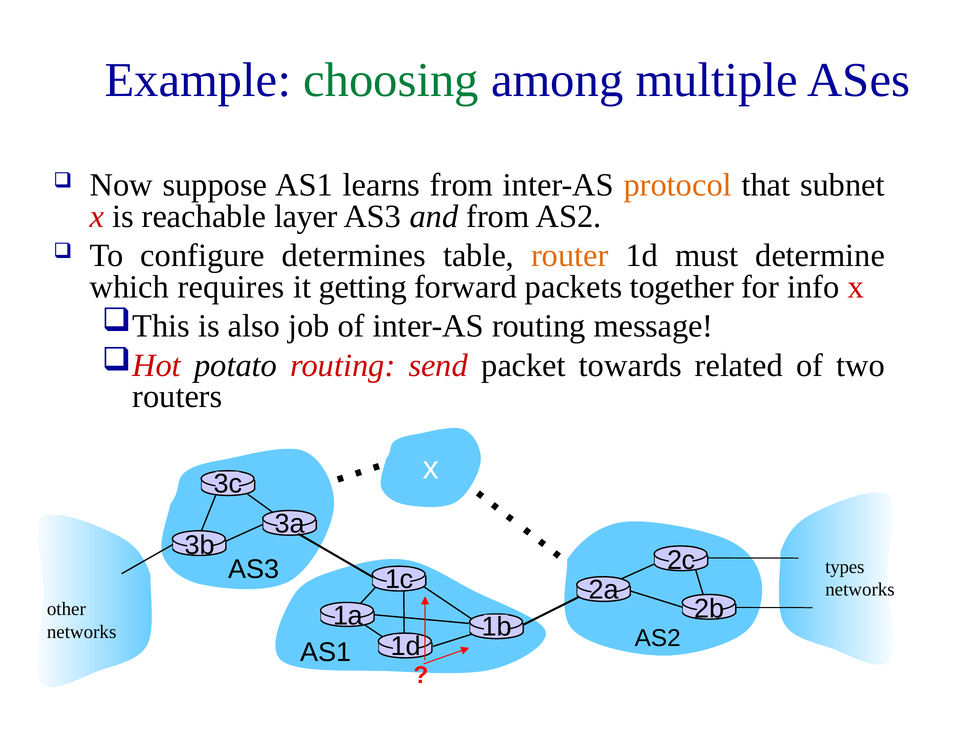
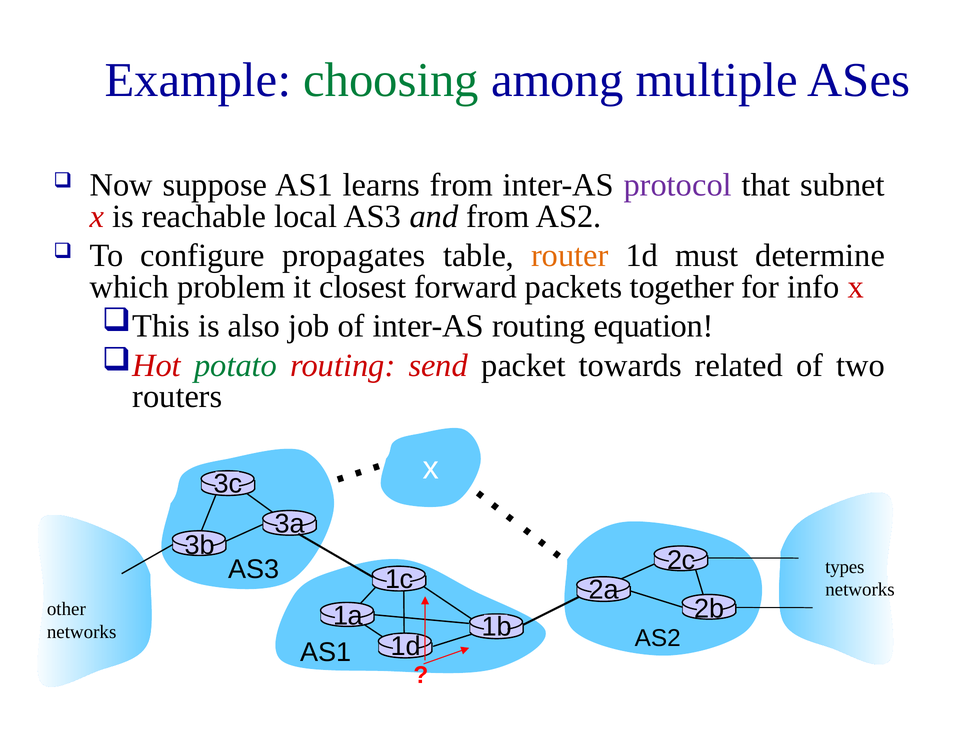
protocol colour: orange -> purple
layer: layer -> local
determines: determines -> propagates
requires: requires -> problem
getting: getting -> closest
message: message -> equation
potato colour: black -> green
